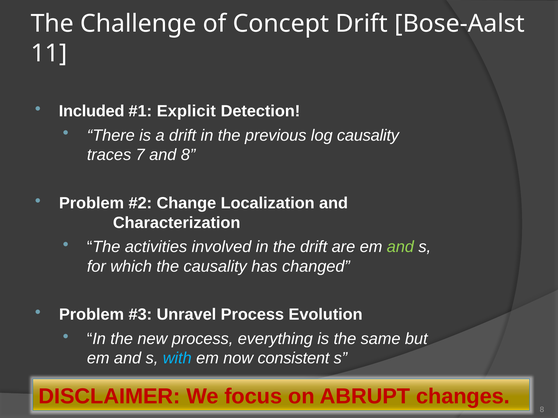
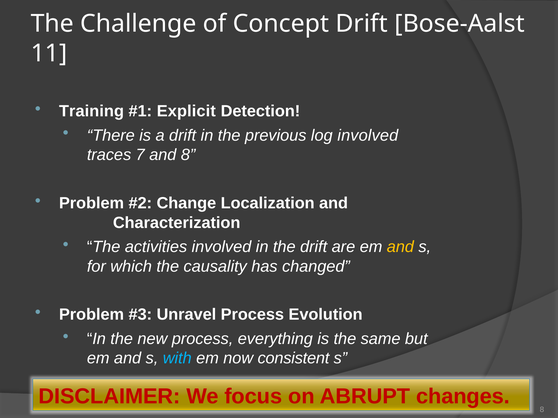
Included: Included -> Training
log causality: causality -> involved
and at (400, 247) colour: light green -> yellow
